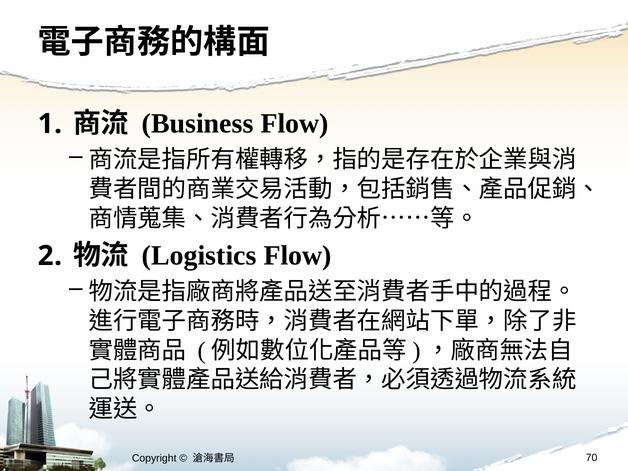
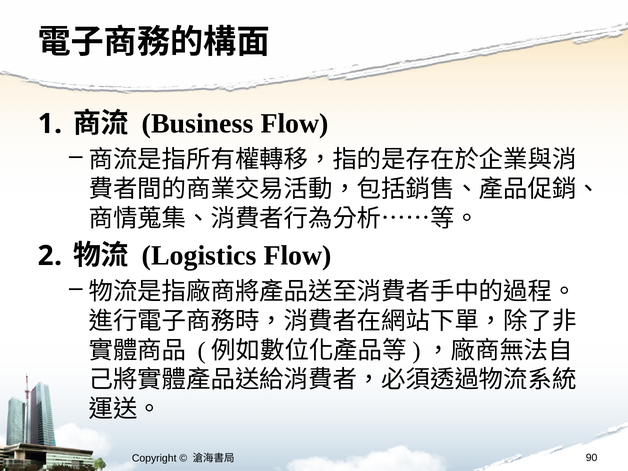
70: 70 -> 90
